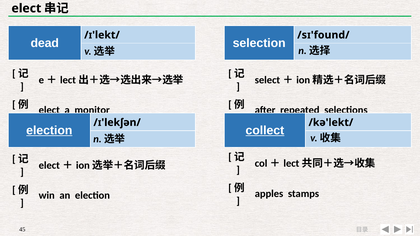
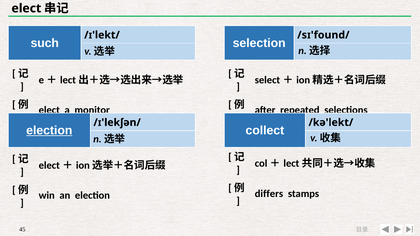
dead: dead -> such
collect underline: present -> none
apples: apples -> differs
